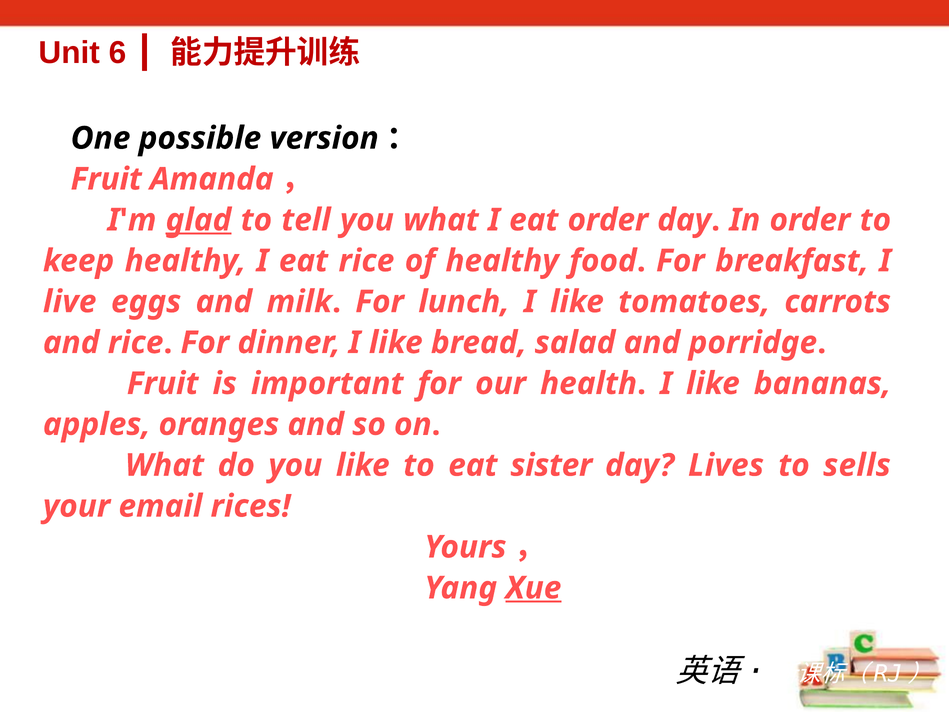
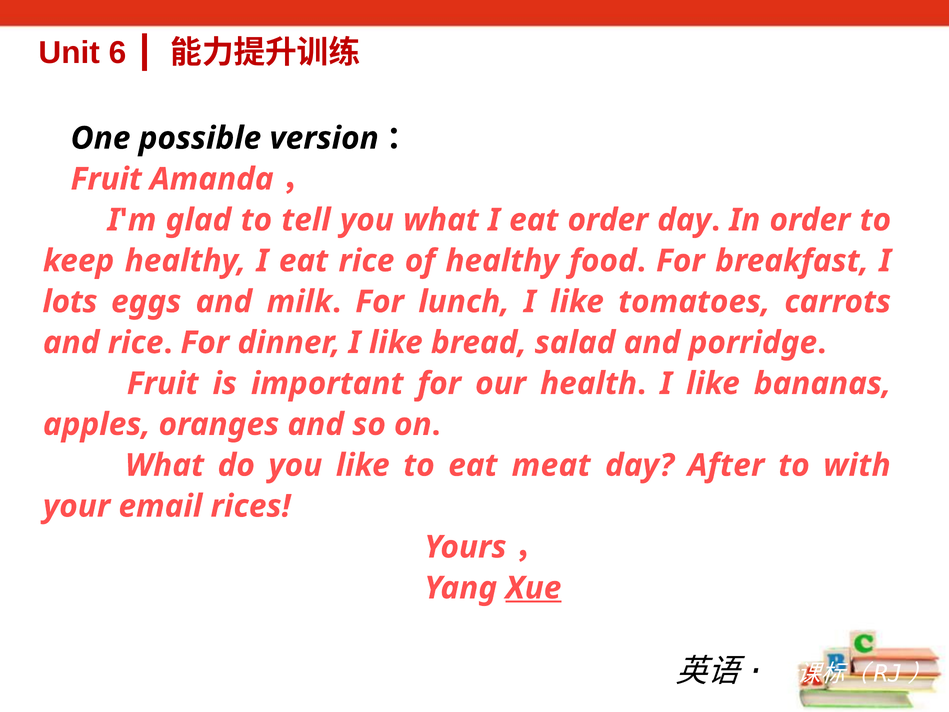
glad underline: present -> none
live: live -> lots
sister: sister -> meat
Lives: Lives -> After
sells: sells -> with
